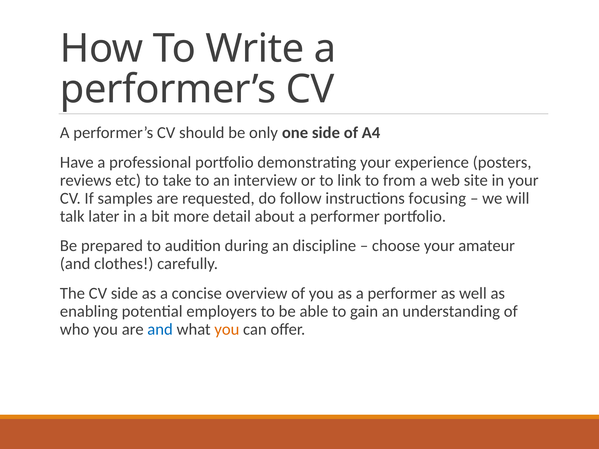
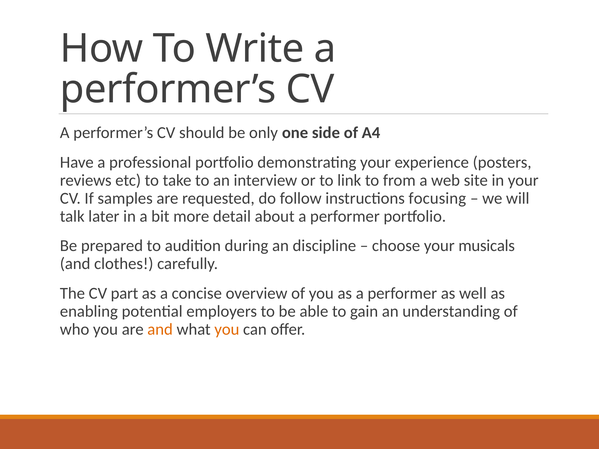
amateur: amateur -> musicals
CV side: side -> part
and at (160, 329) colour: blue -> orange
